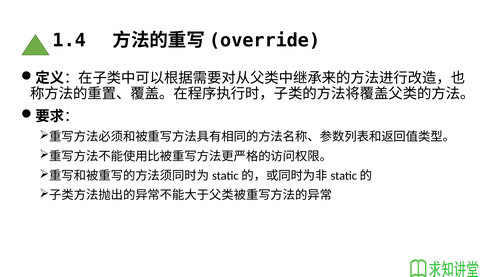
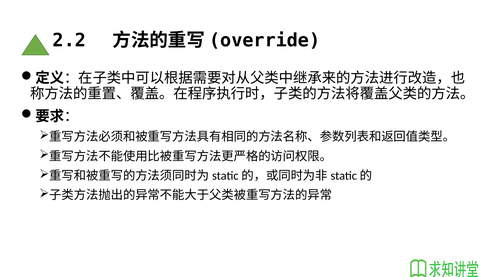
1.4: 1.4 -> 2.2
